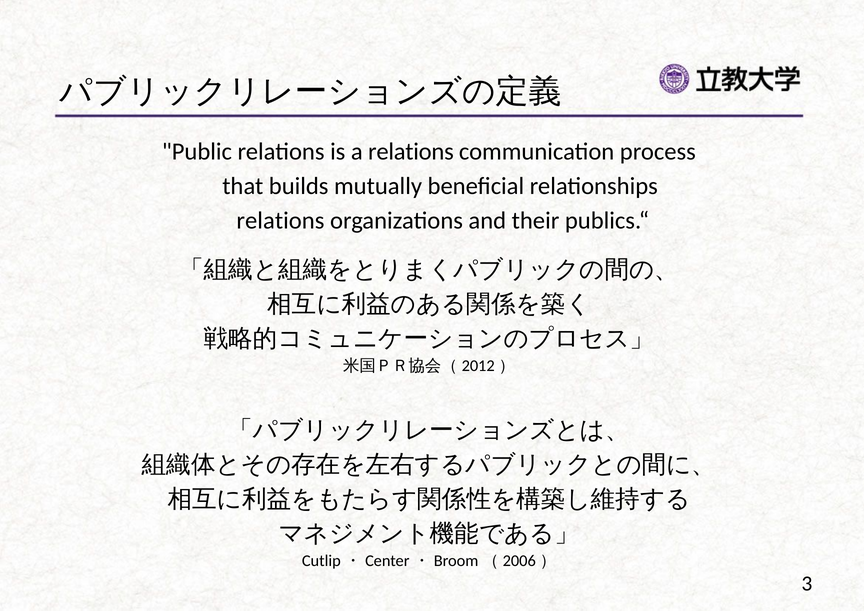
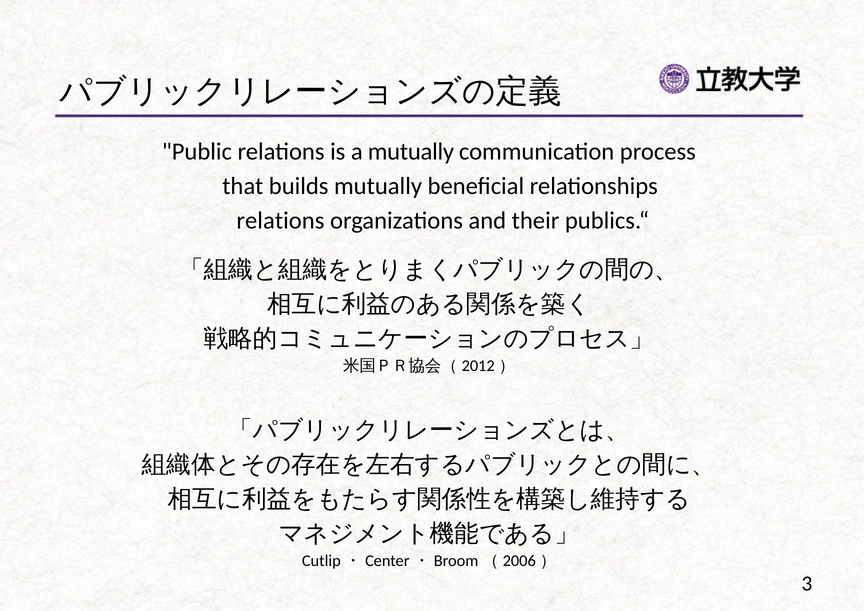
a relations: relations -> mutually
